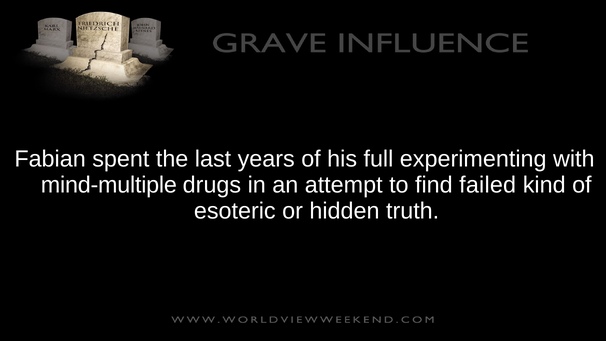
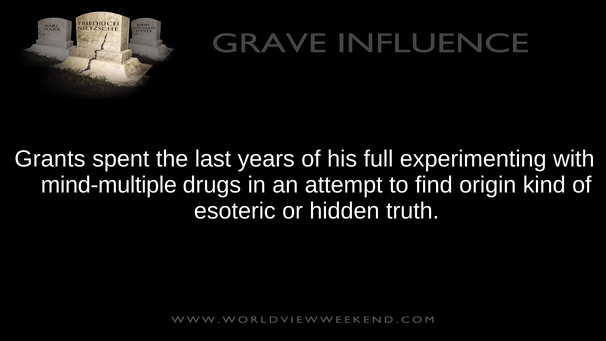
Fabian: Fabian -> Grants
failed: failed -> origin
